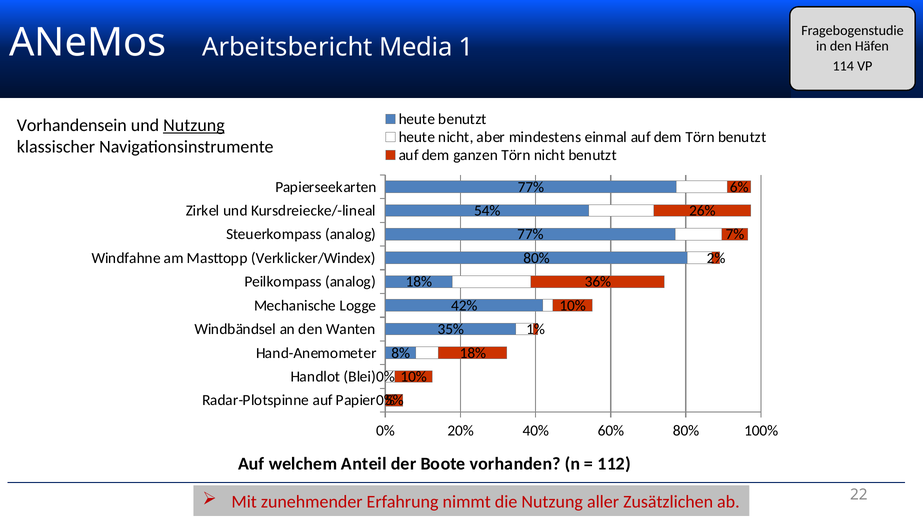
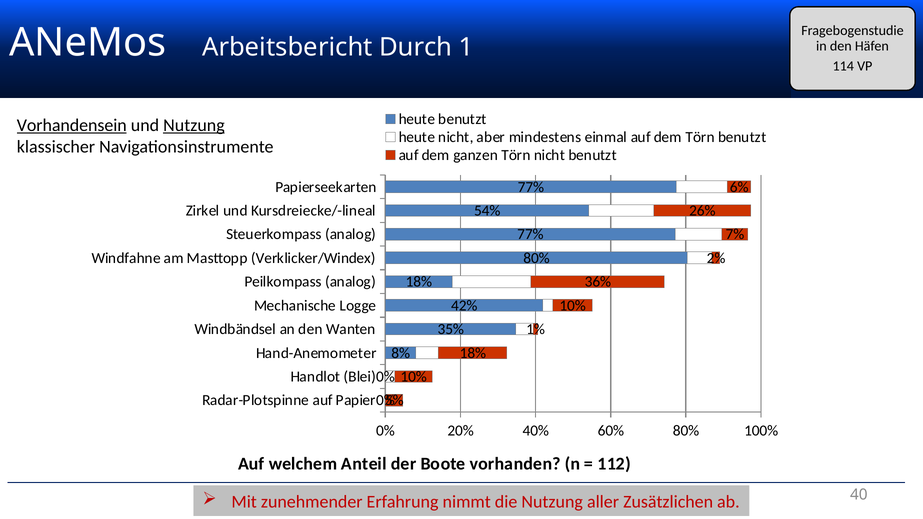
Media: Media -> Durch
Vorhandensein underline: none -> present
22: 22 -> 40
